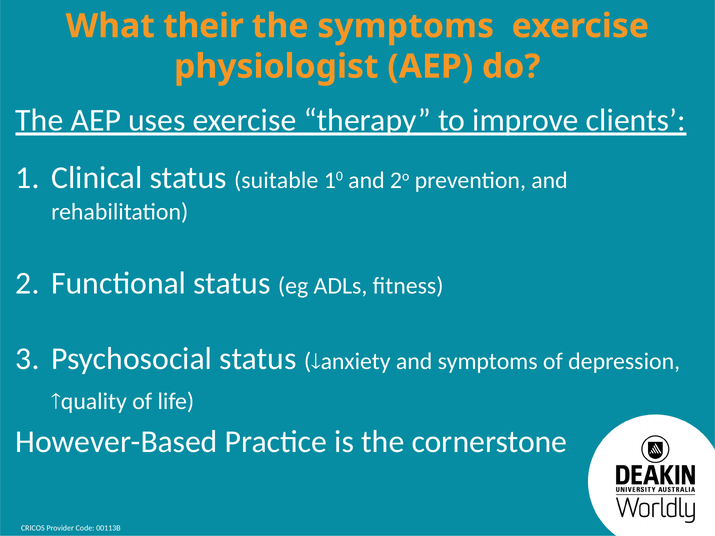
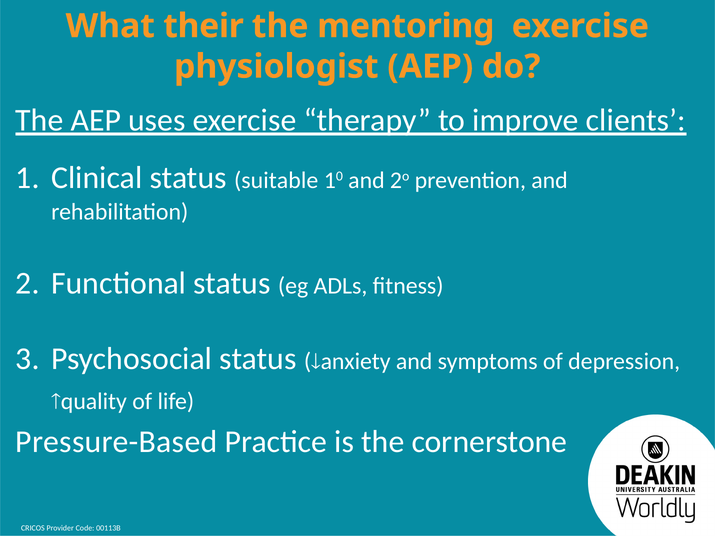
the symptoms: symptoms -> mentoring
However-Based: However-Based -> Pressure-Based
